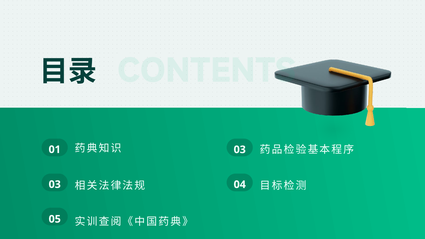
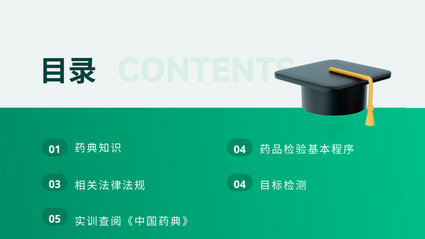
01 03: 03 -> 04
